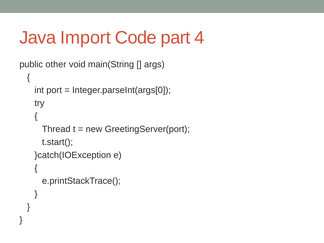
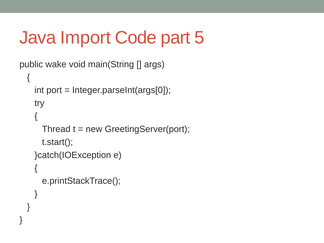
4: 4 -> 5
other: other -> wake
